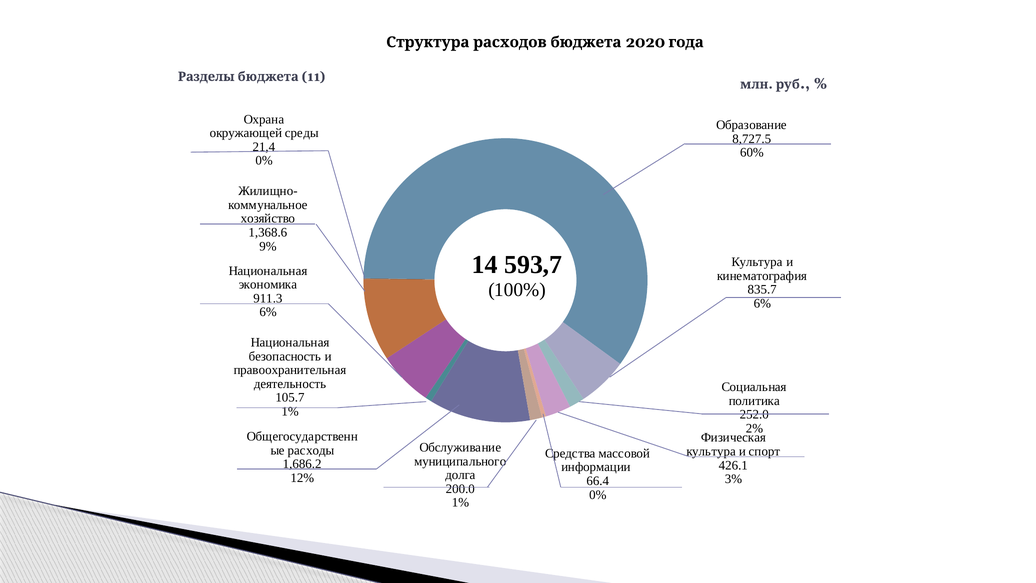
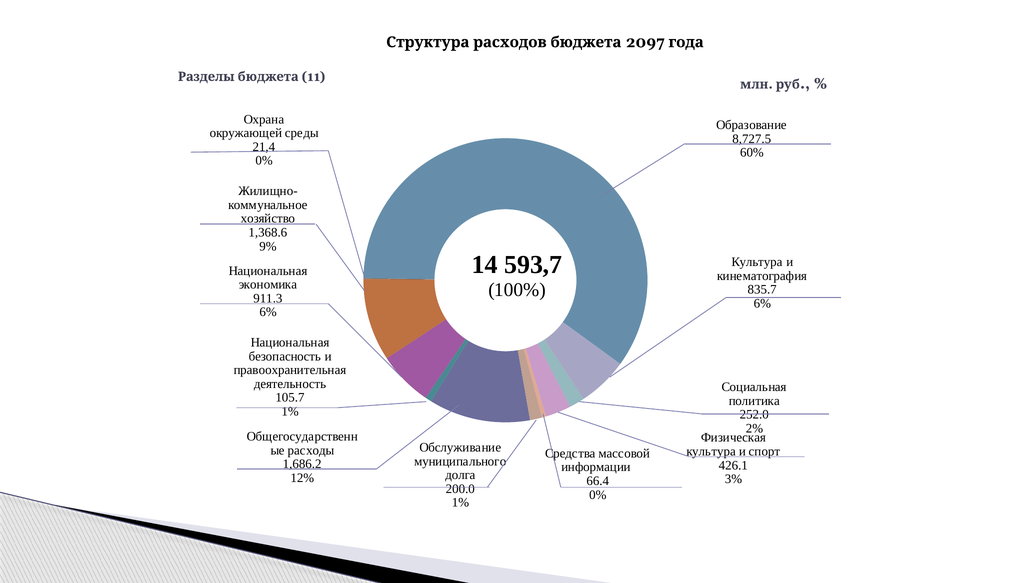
2020: 2020 -> 2097
